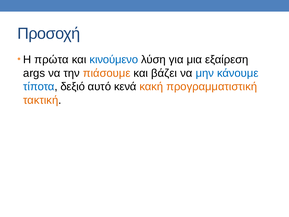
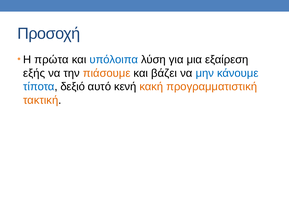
κινούμενο: κινούμενο -> υπόλοιπα
args: args -> εξής
κενά: κενά -> κενή
